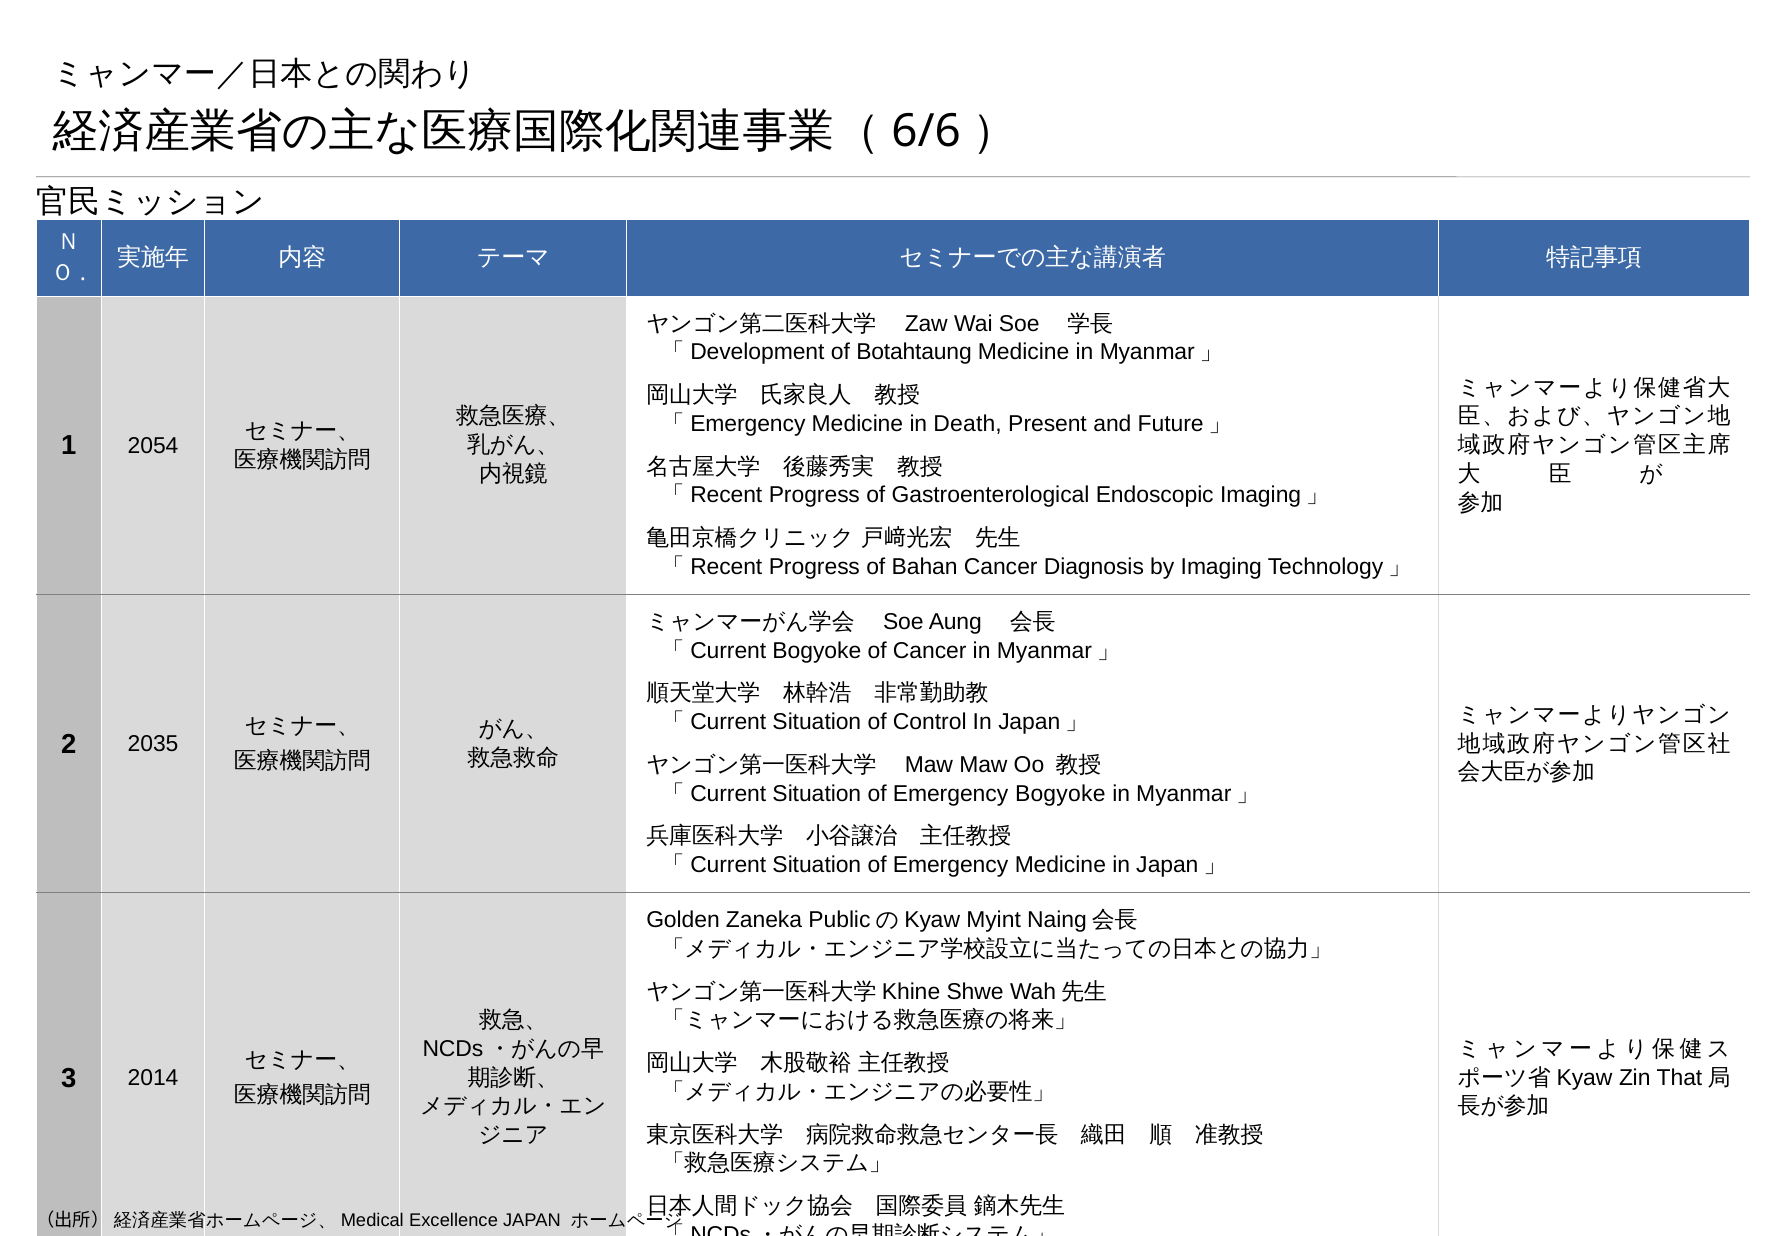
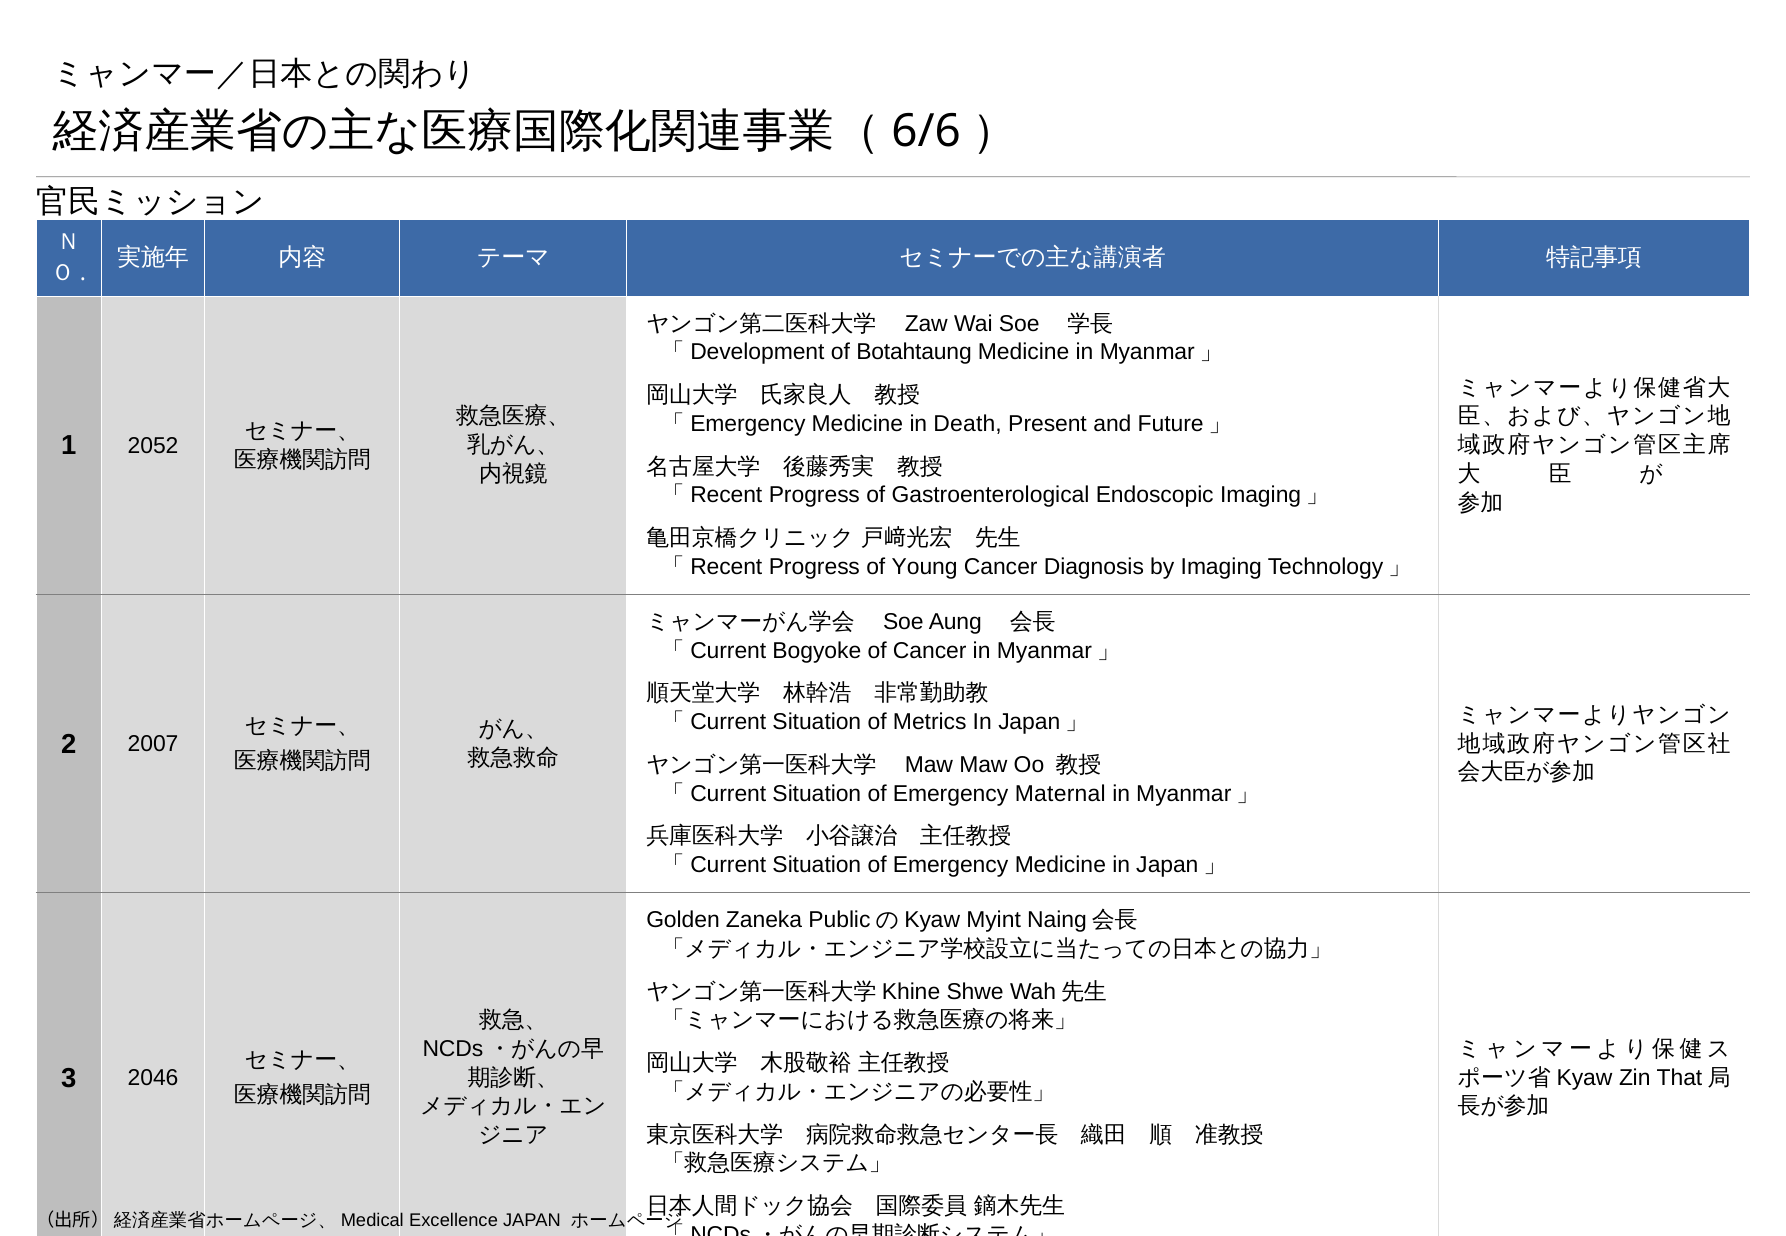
2054: 2054 -> 2052
Bahan: Bahan -> Young
Control: Control -> Metrics
2035: 2035 -> 2007
Emergency Bogyoke: Bogyoke -> Maternal
2014: 2014 -> 2046
